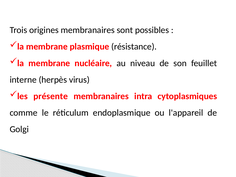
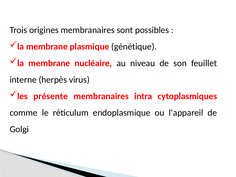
résistance: résistance -> génétique
